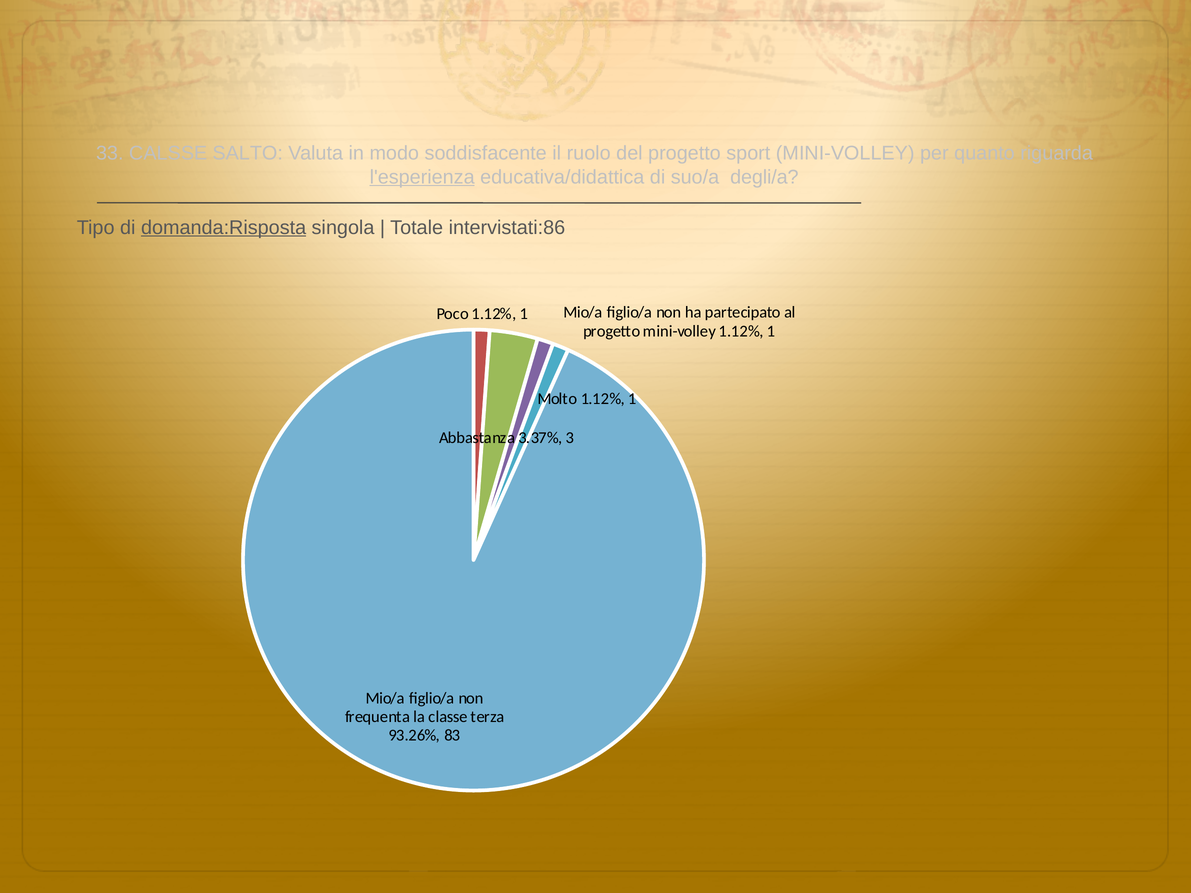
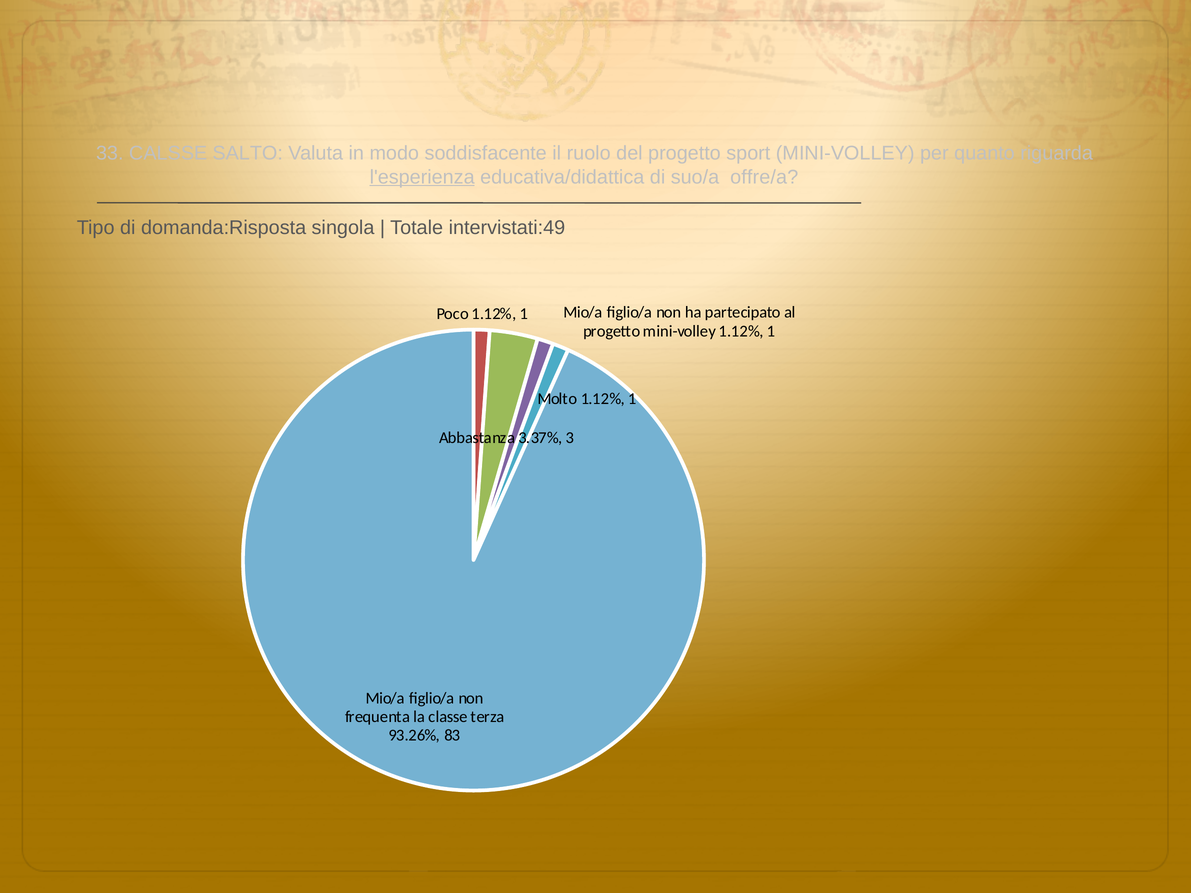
degli/a: degli/a -> offre/a
domanda:Risposta underline: present -> none
intervistati:86: intervistati:86 -> intervistati:49
